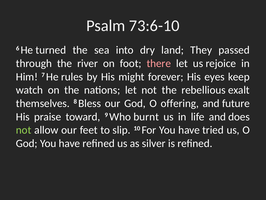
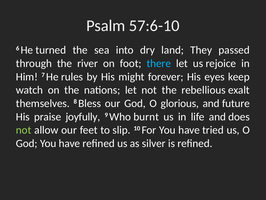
73:6-10: 73:6-10 -> 57:6-10
there colour: pink -> light blue
offering: offering -> glorious
toward: toward -> joyfully
